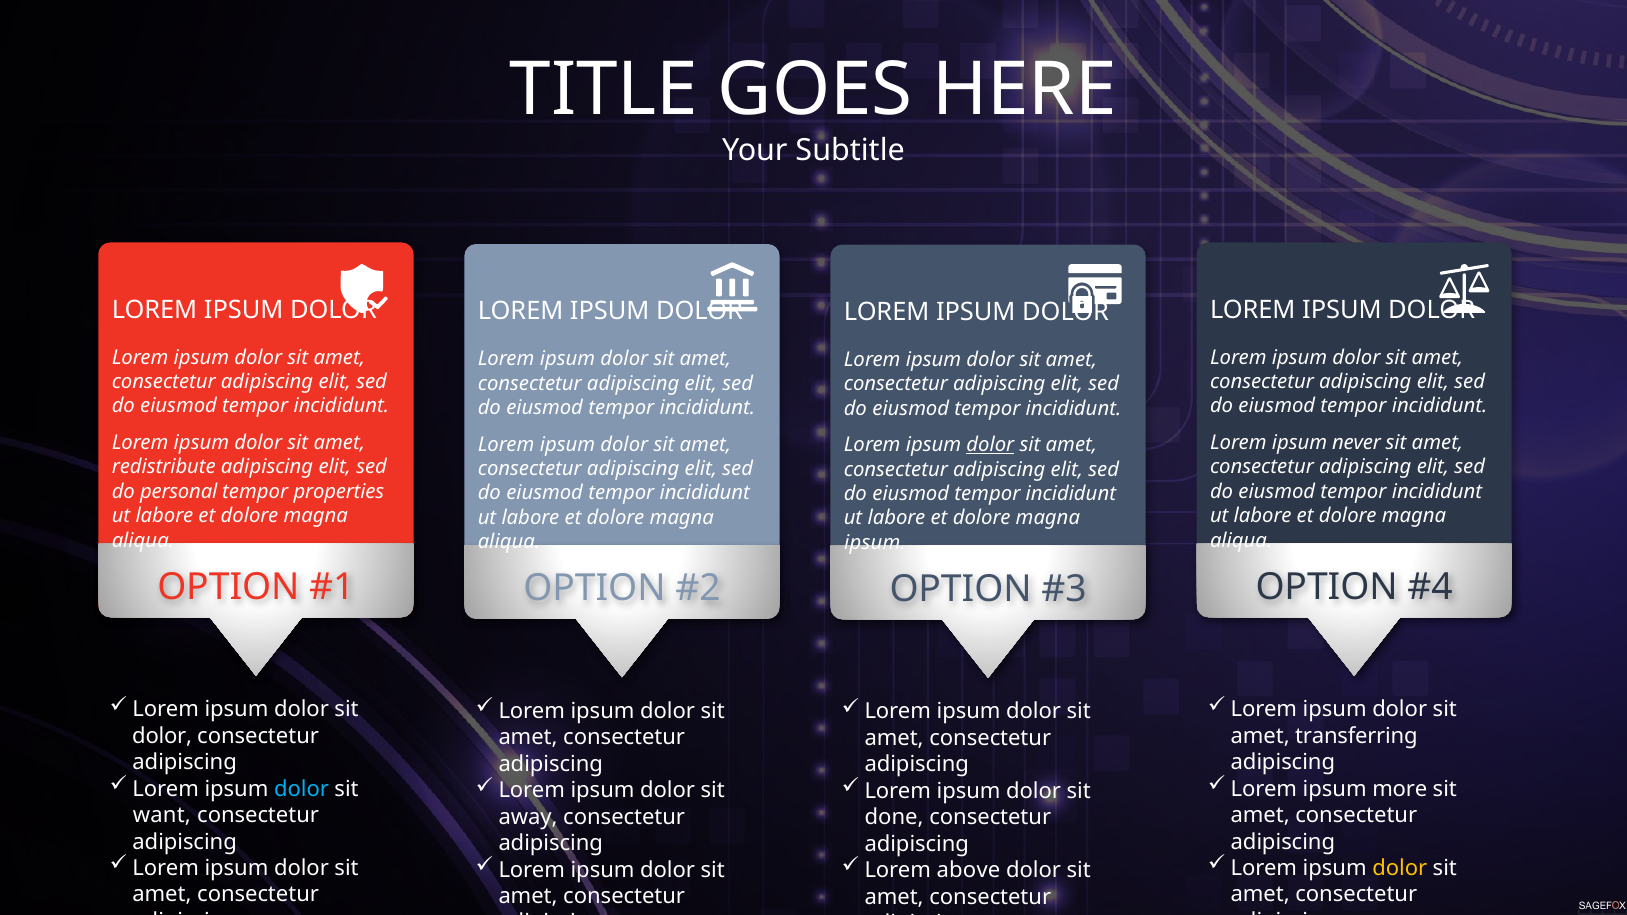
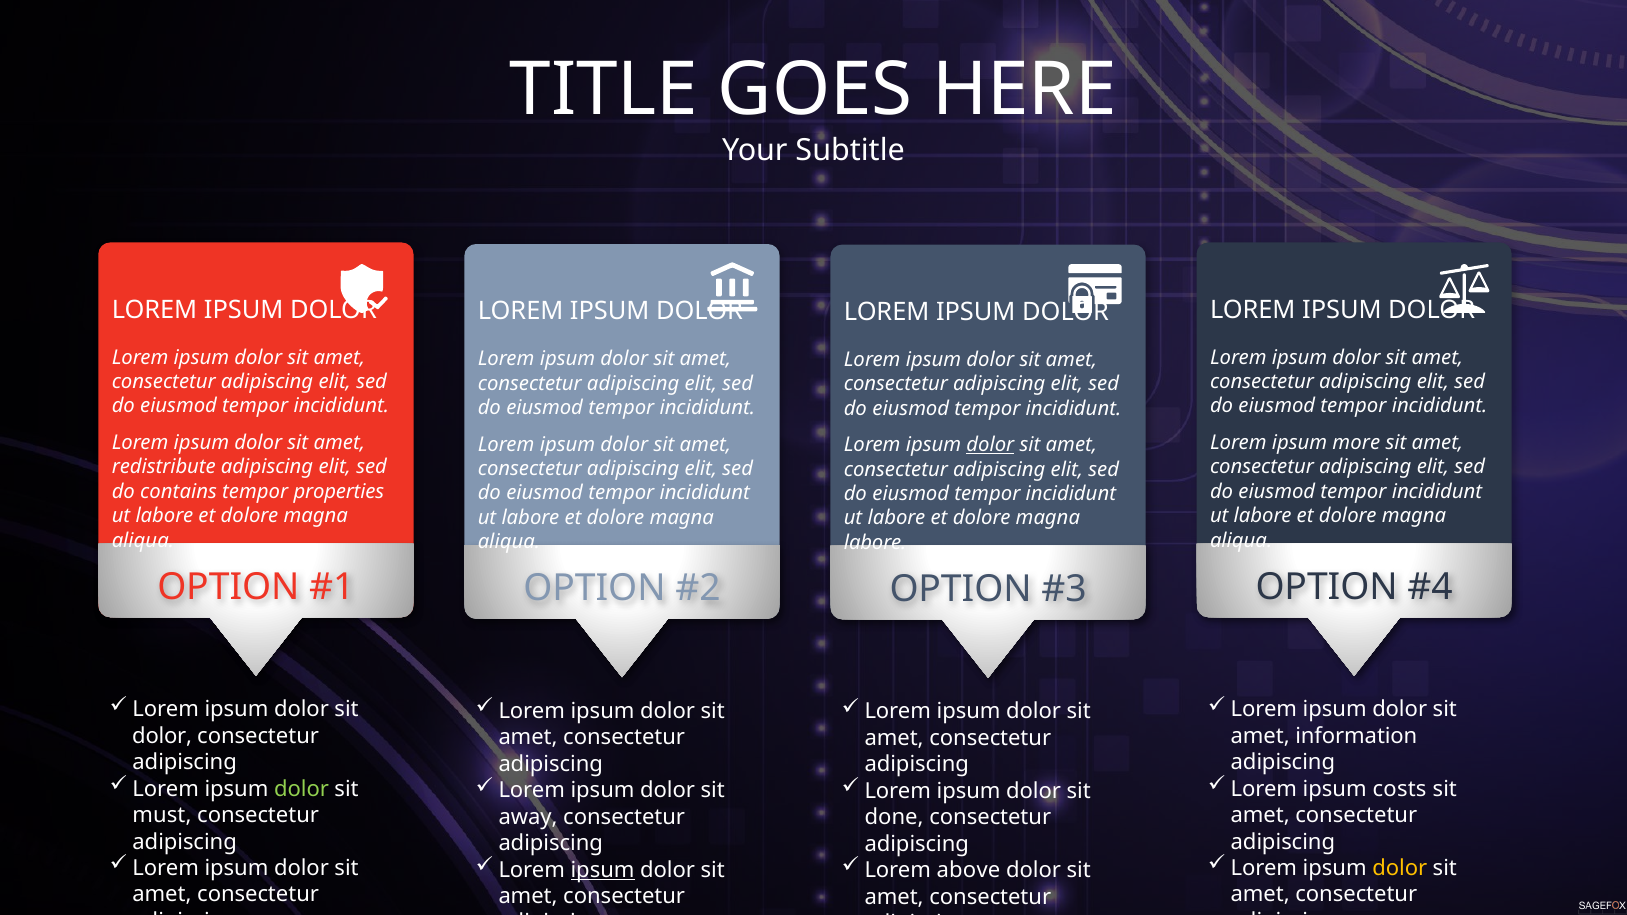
never: never -> more
personal: personal -> contains
ipsum at (875, 543): ipsum -> labore
transferring: transferring -> information
dolor at (302, 789) colour: light blue -> light green
more: more -> costs
want: want -> must
ipsum at (603, 870) underline: none -> present
